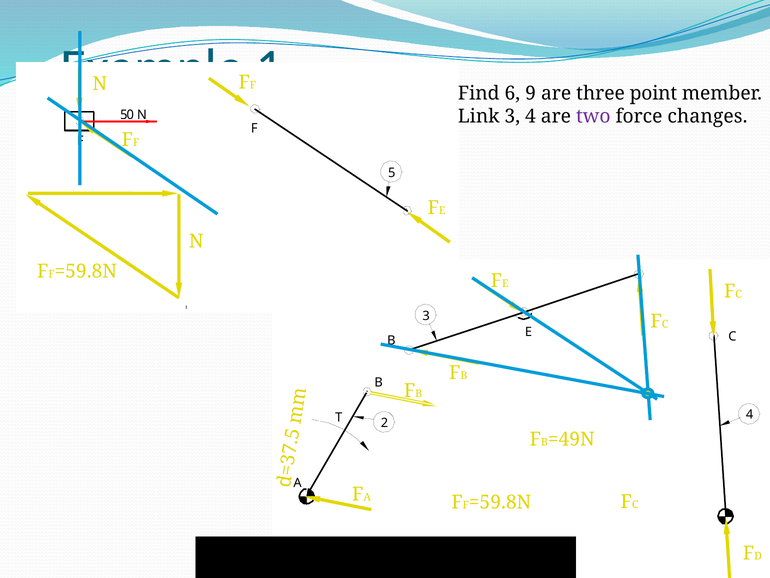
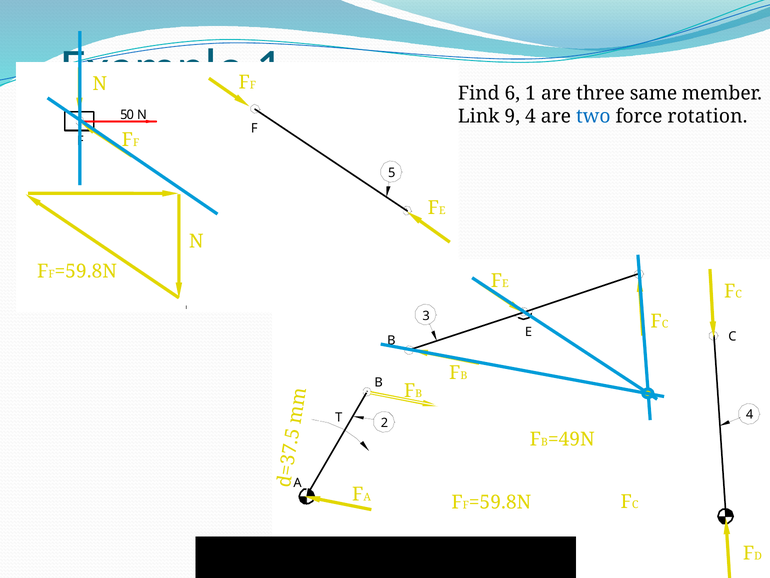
6 9: 9 -> 1
point: point -> same
Link 3: 3 -> 9
two colour: purple -> blue
changes: changes -> rotation
